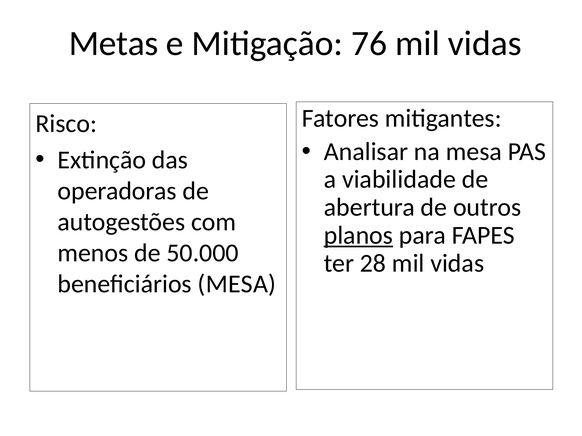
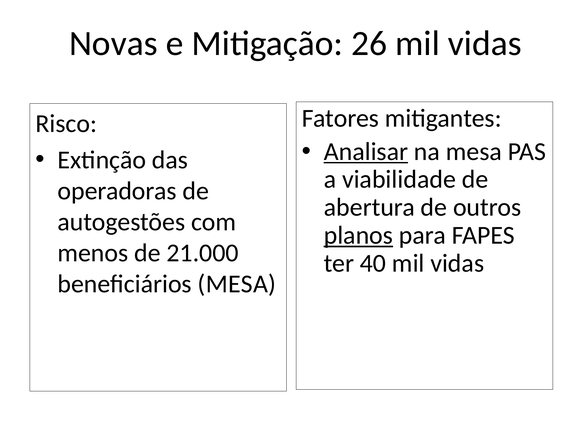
Metas: Metas -> Novas
76: 76 -> 26
Analisar underline: none -> present
50.000: 50.000 -> 21.000
28: 28 -> 40
